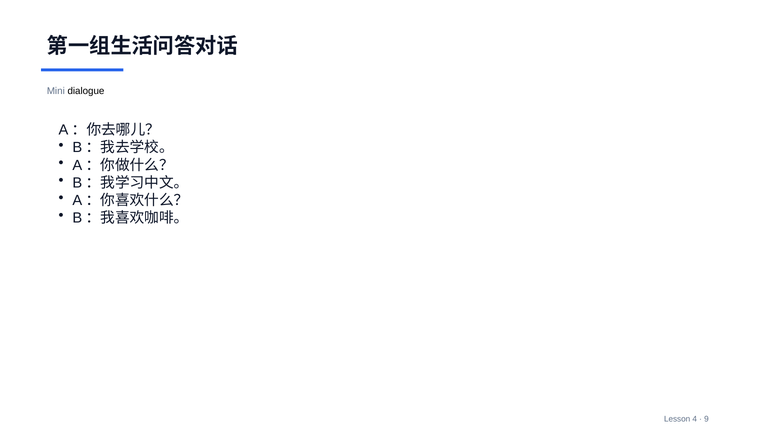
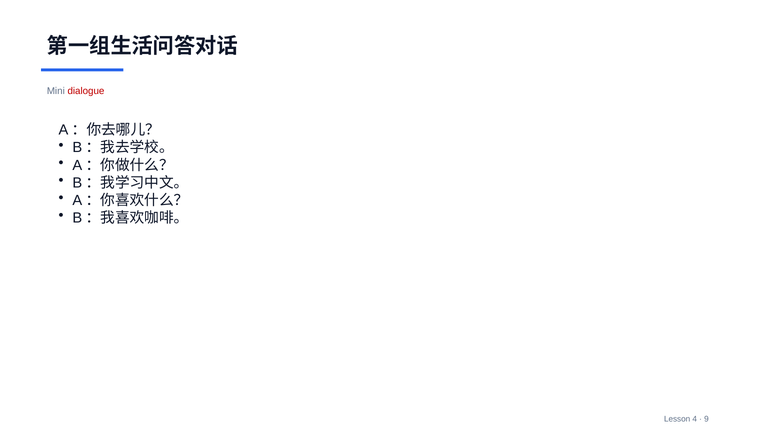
dialogue colour: black -> red
